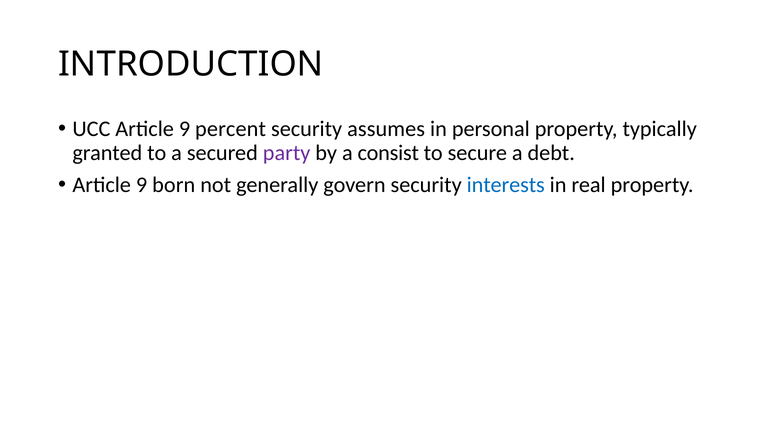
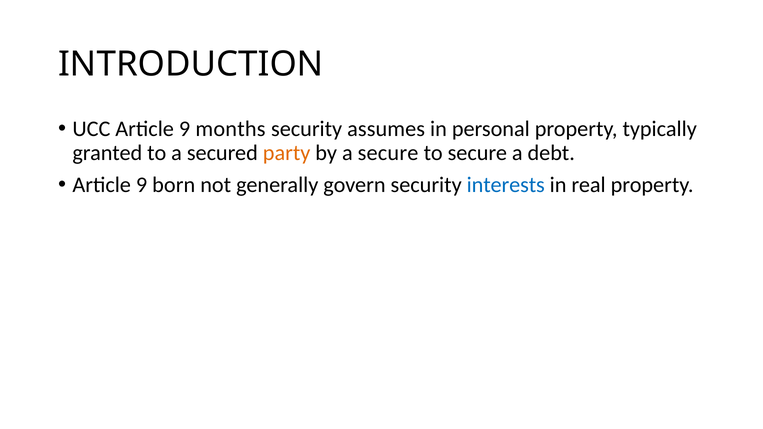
percent: percent -> months
party colour: purple -> orange
a consist: consist -> secure
